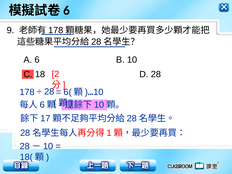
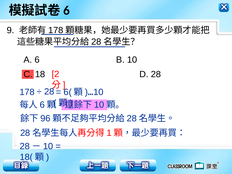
17: 17 -> 96
